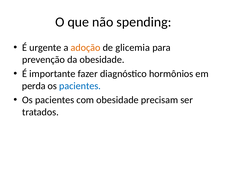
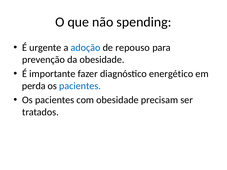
adoção colour: orange -> blue
glicemia: glicemia -> repouso
hormônios: hormônios -> energético
